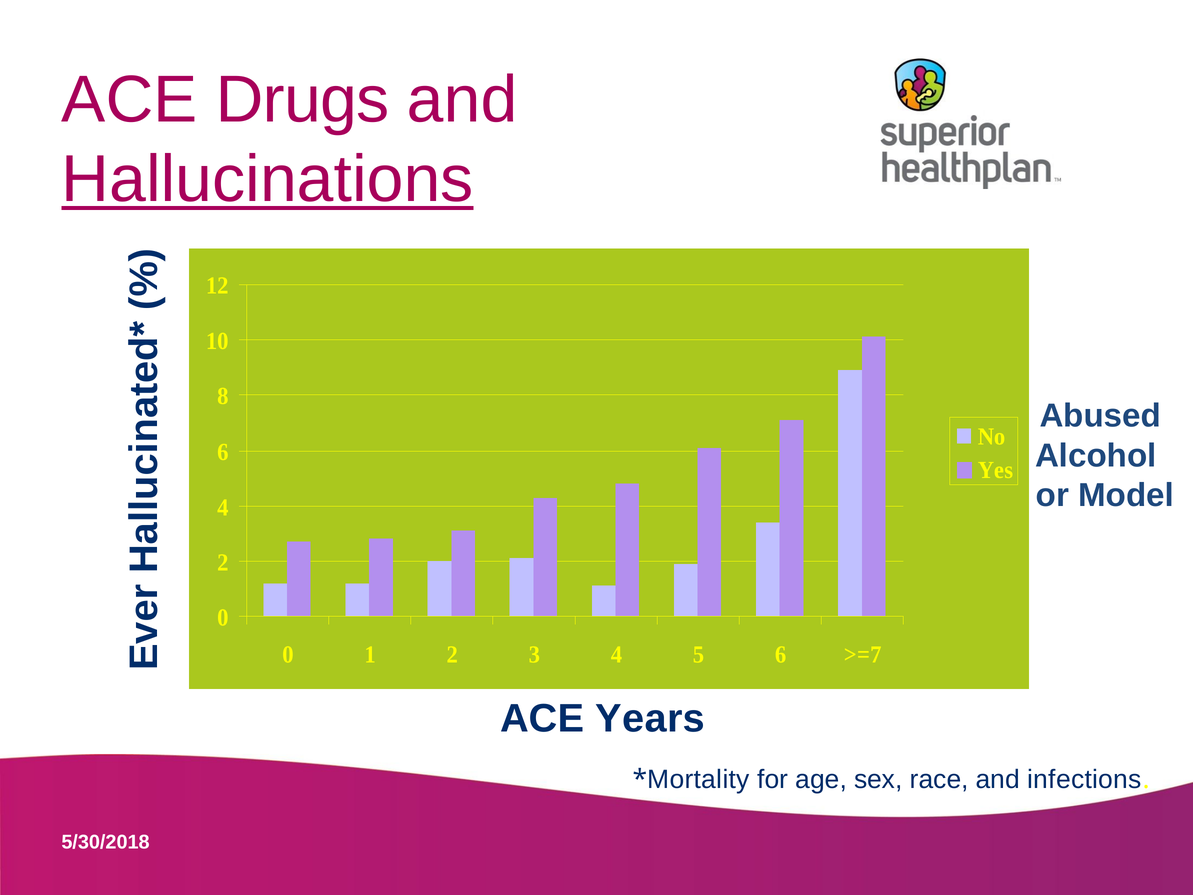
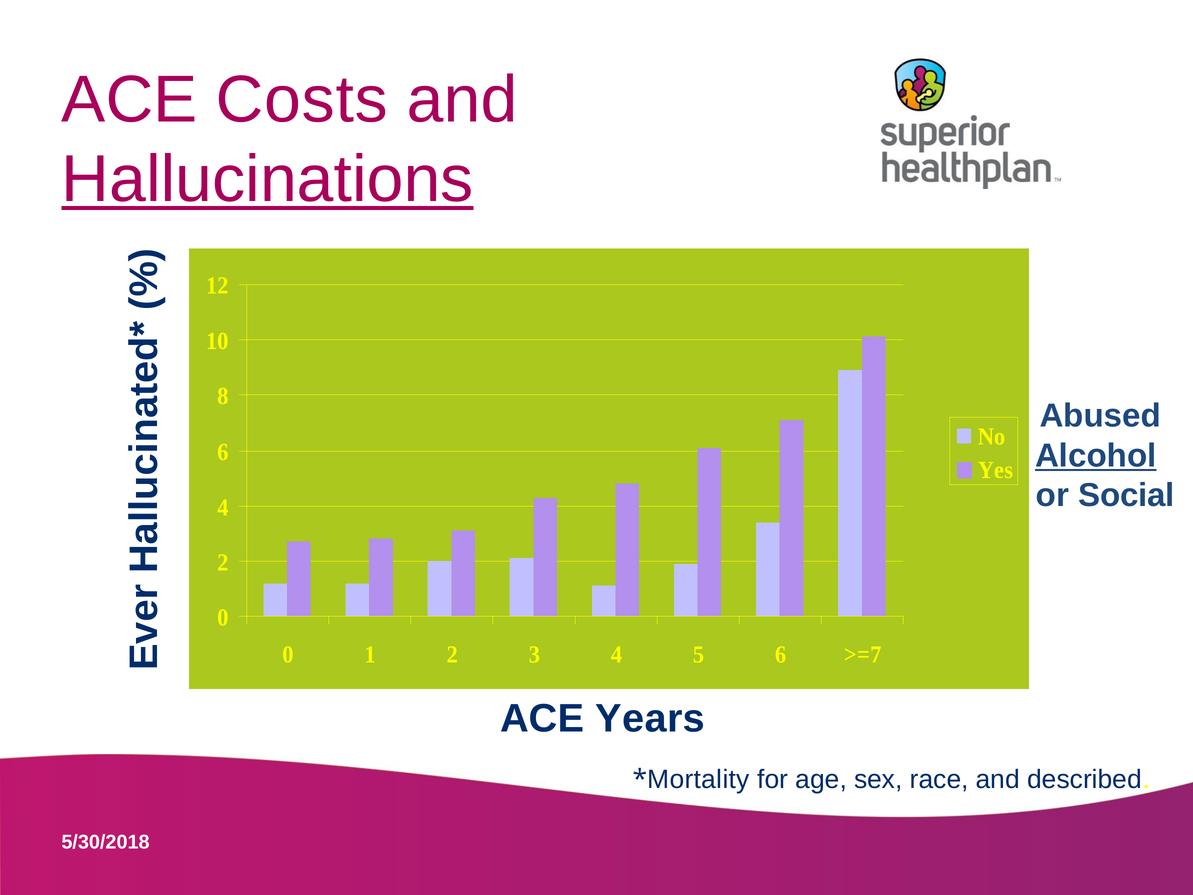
Drugs: Drugs -> Costs
Alcohol underline: none -> present
Model: Model -> Social
infections: infections -> described
